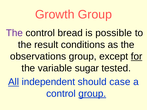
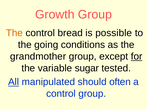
The at (14, 33) colour: purple -> orange
result: result -> going
observations: observations -> grandmother
independent: independent -> manipulated
case: case -> often
group at (92, 94) underline: present -> none
